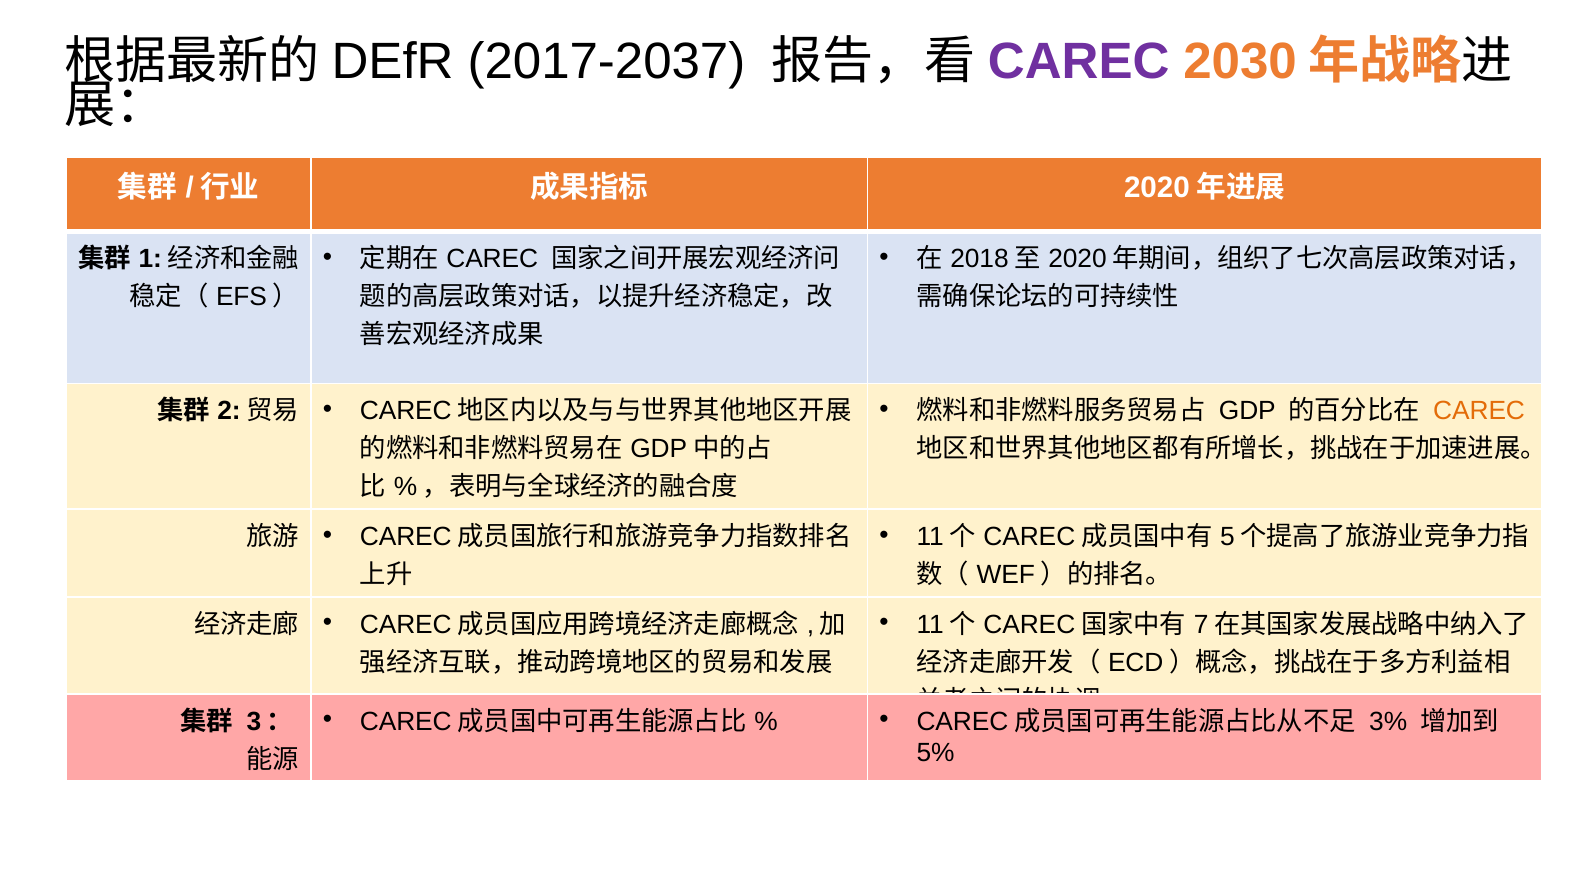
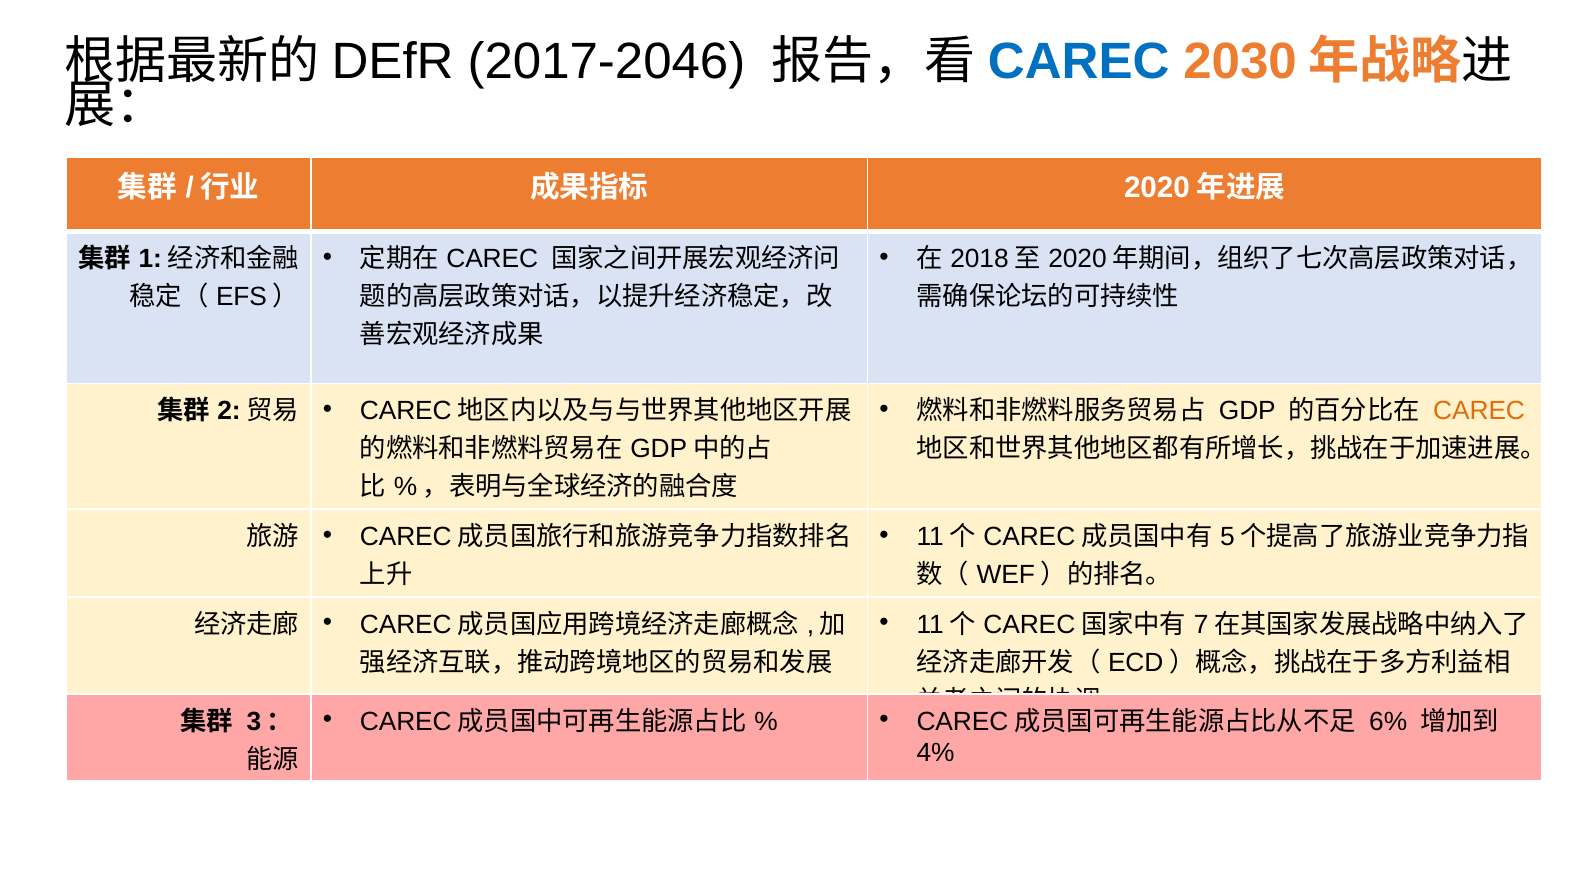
2017-2037: 2017-2037 -> 2017-2046
CAREC at (1079, 62) colour: purple -> blue
3%: 3% -> 6%
5%: 5% -> 4%
